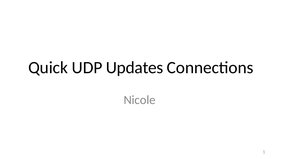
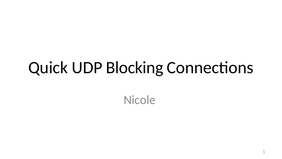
Updates: Updates -> Blocking
